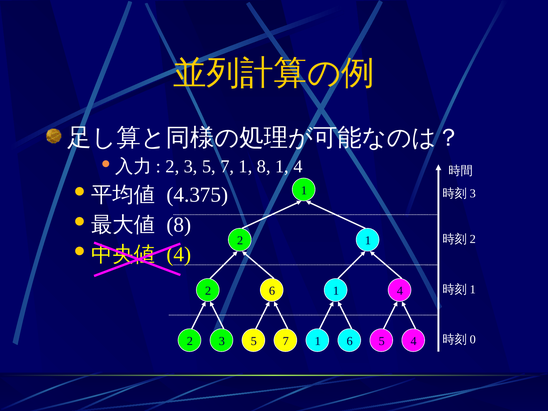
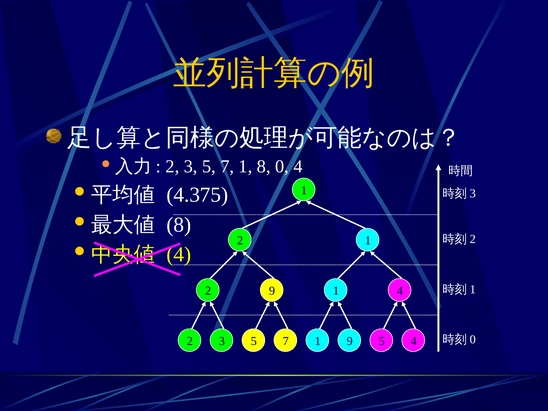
8 1: 1 -> 0
2 6: 6 -> 9
1 6: 6 -> 9
